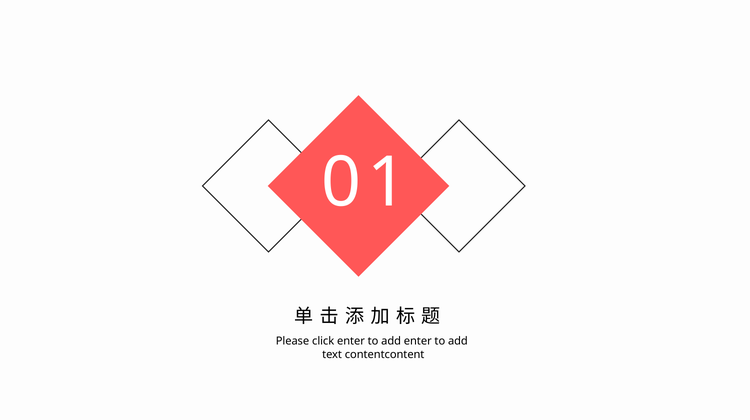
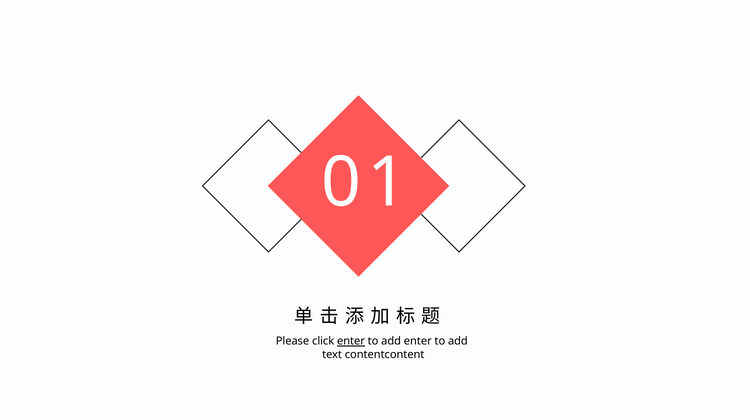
enter at (351, 341) underline: none -> present
